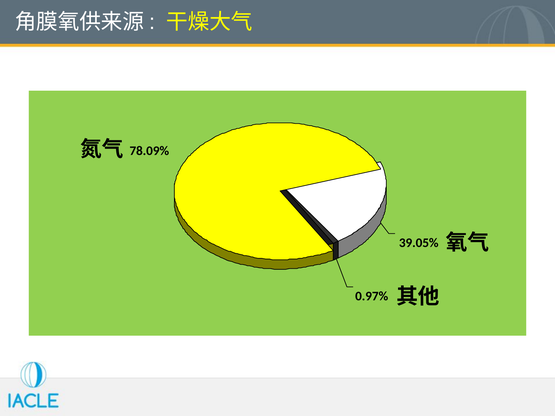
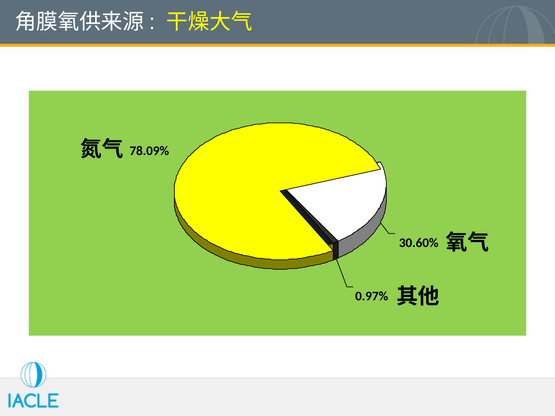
39.05%: 39.05% -> 30.60%
